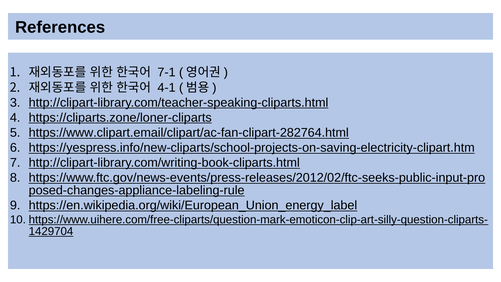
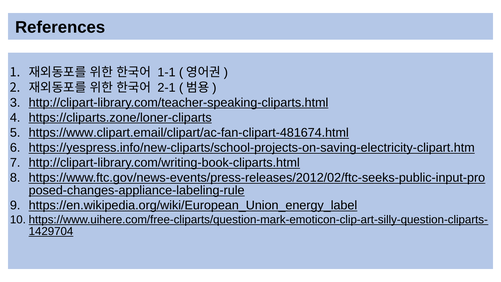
7-1: 7-1 -> 1-1
4-1: 4-1 -> 2-1
https://www.clipart.email/clipart/ac-fan-clipart-282764.html: https://www.clipart.email/clipart/ac-fan-clipart-282764.html -> https://www.clipart.email/clipart/ac-fan-clipart-481674.html
